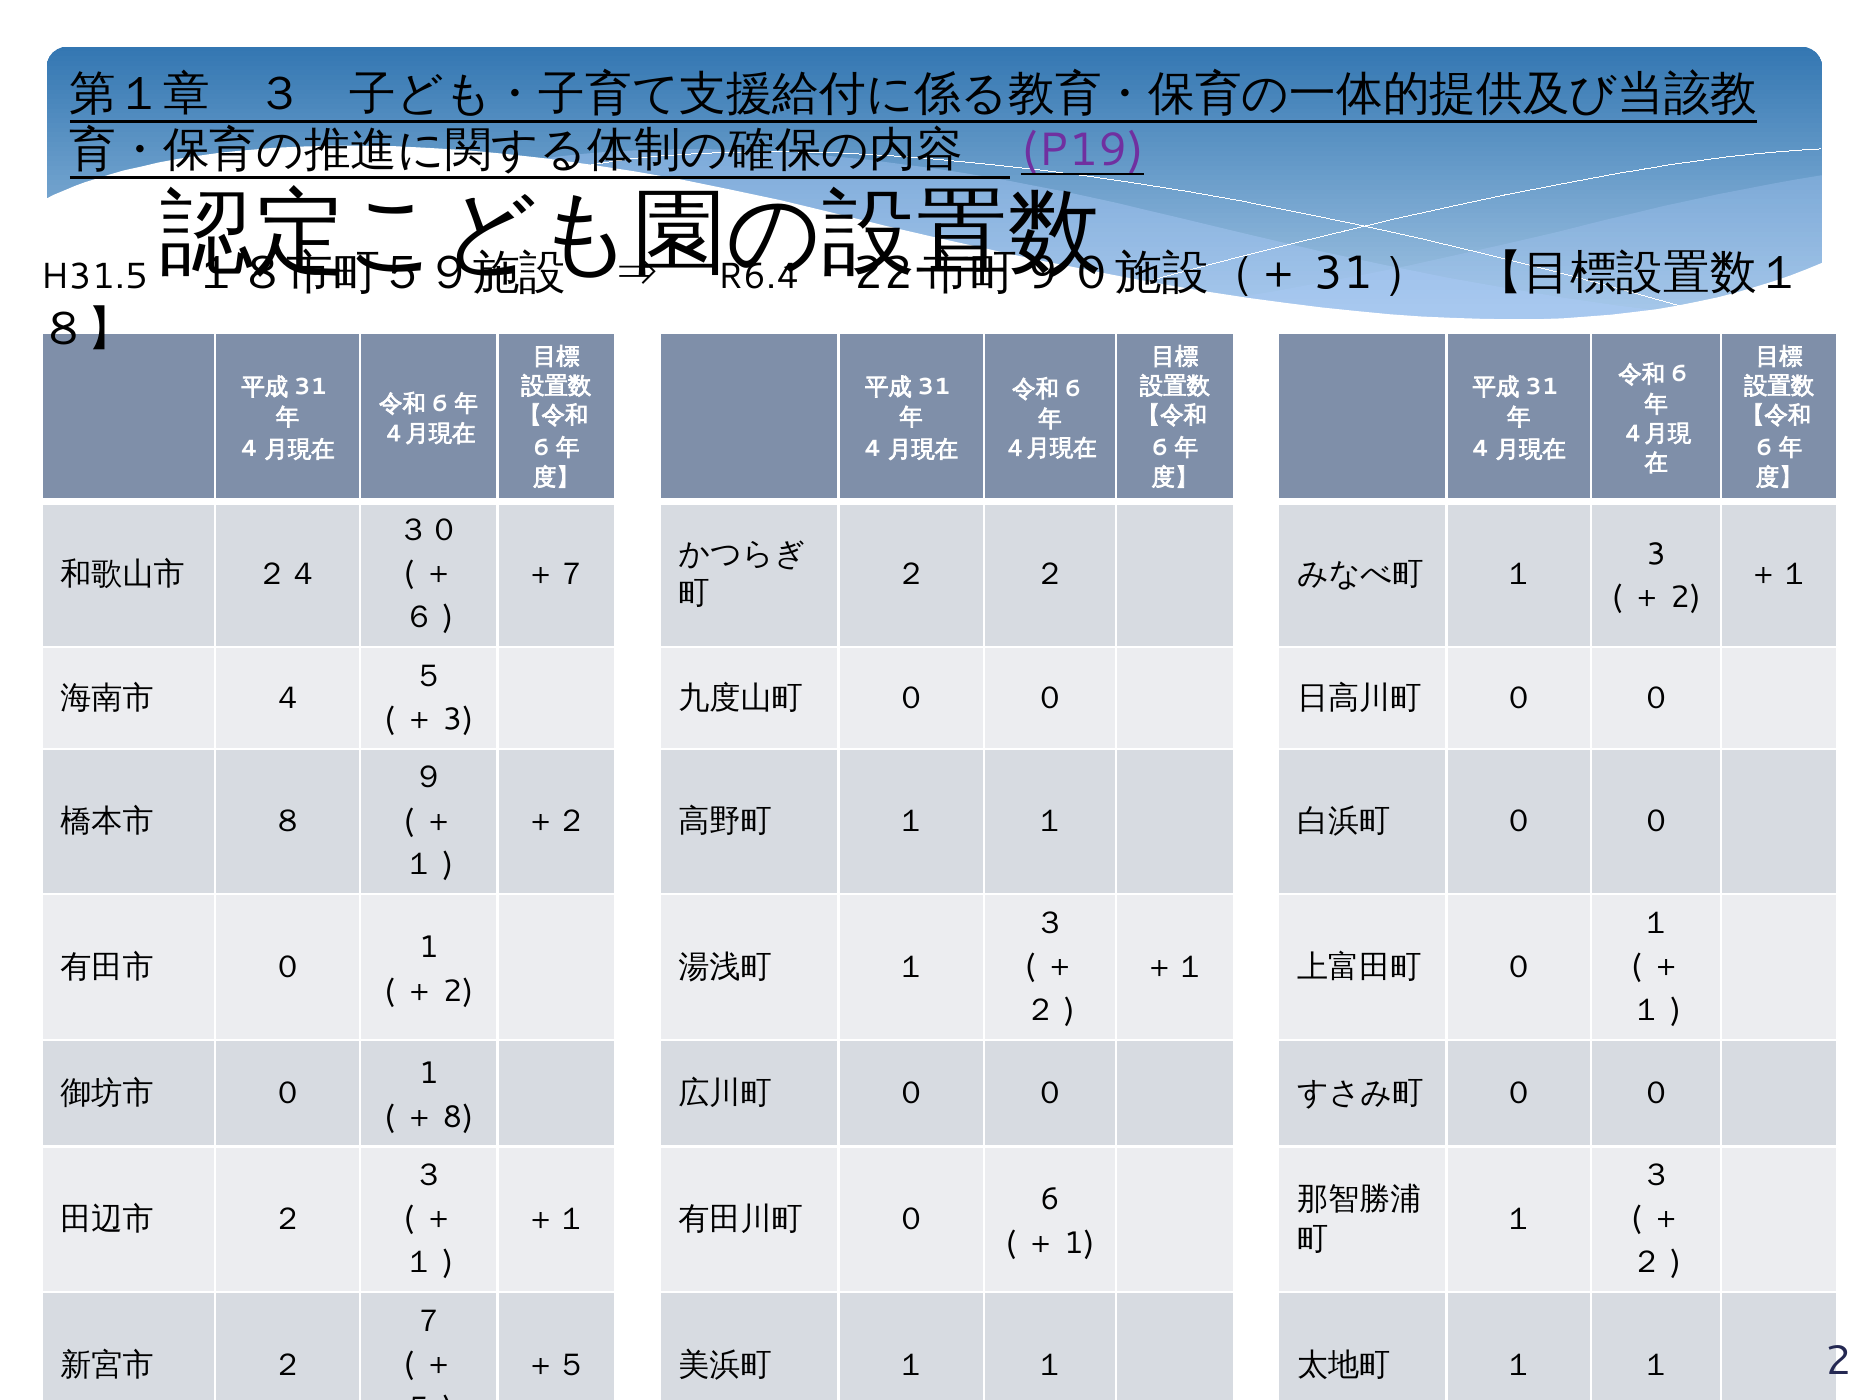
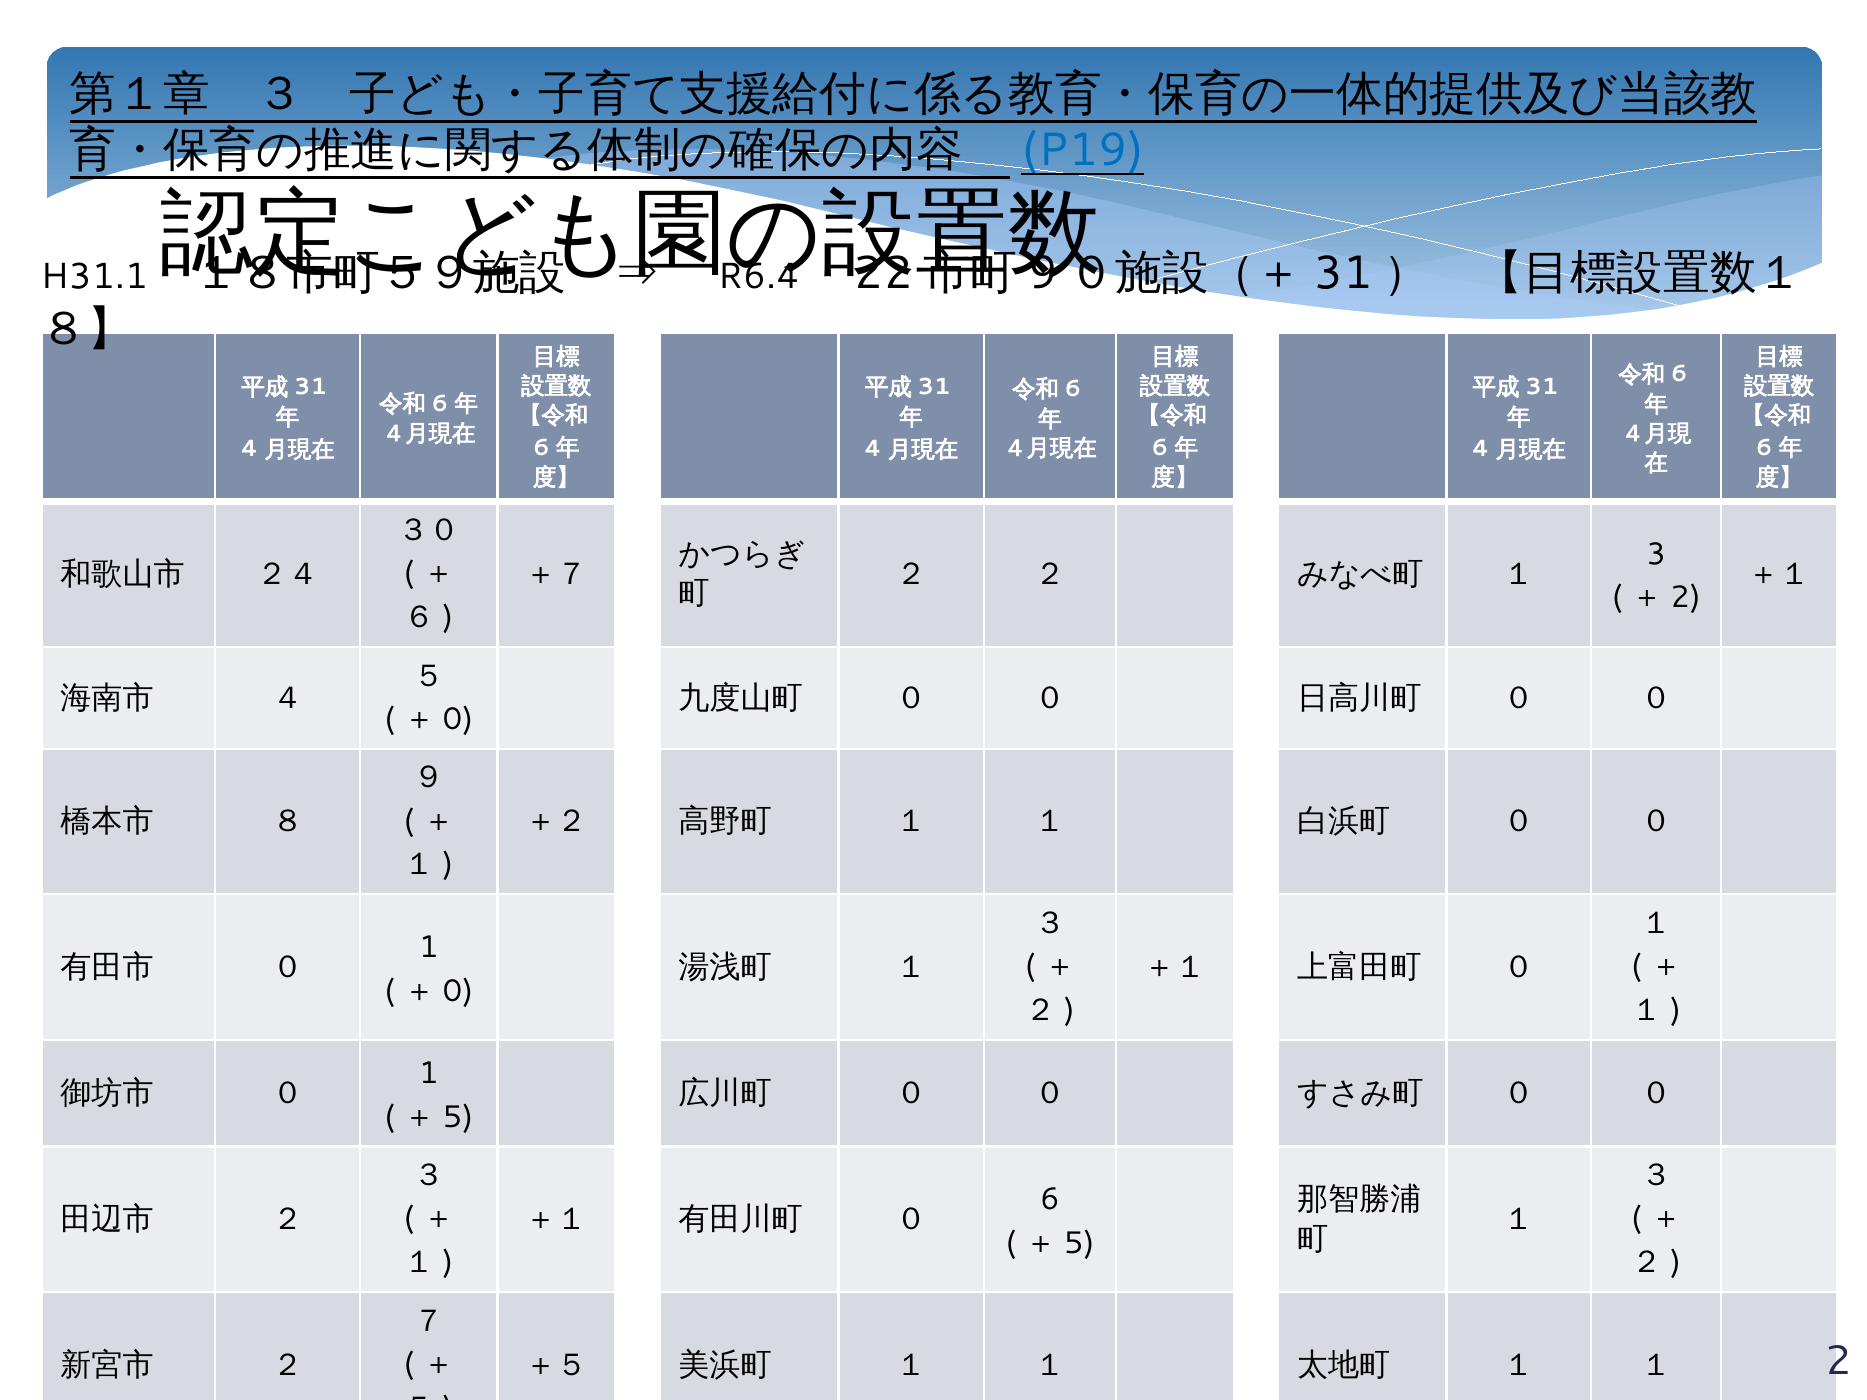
P19 colour: purple -> blue
H31.5: H31.5 -> H31.1
3 at (458, 719): 3 -> 0
2 at (458, 991): 2 -> 0
8 at (458, 1117): 8 -> 5
1 at (1079, 1243): 1 -> 5
